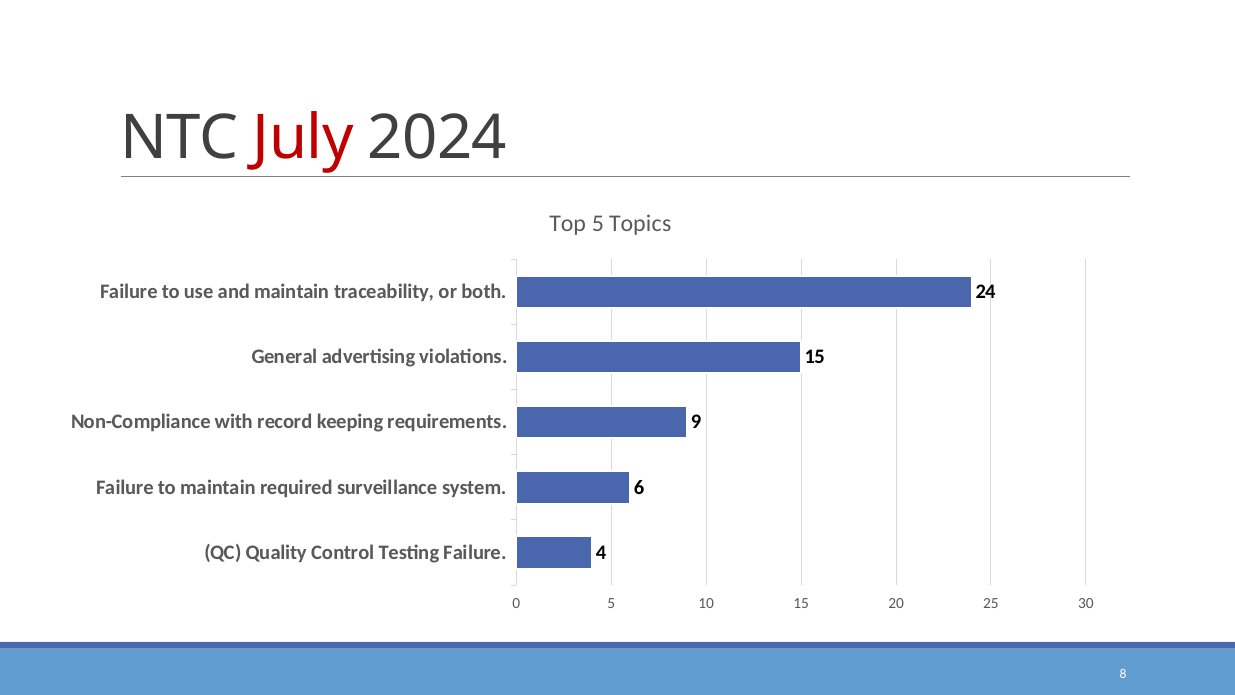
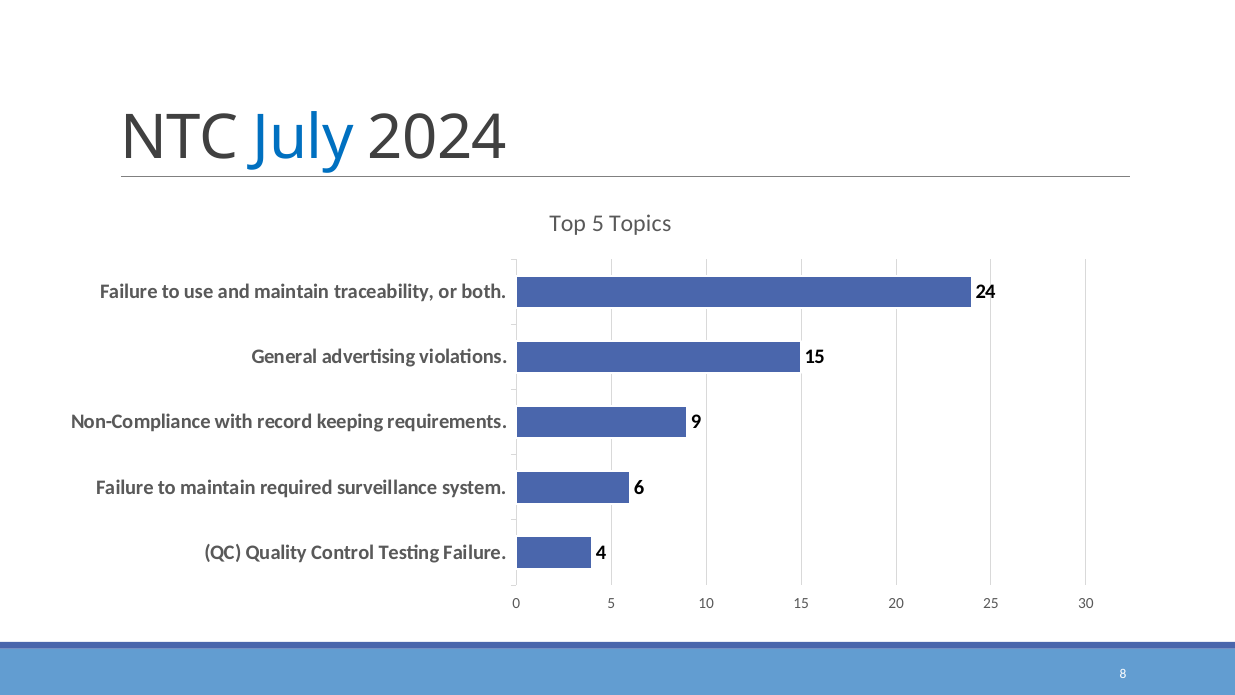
July colour: red -> blue
